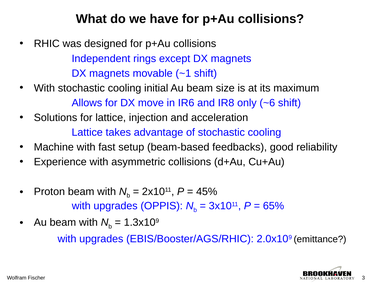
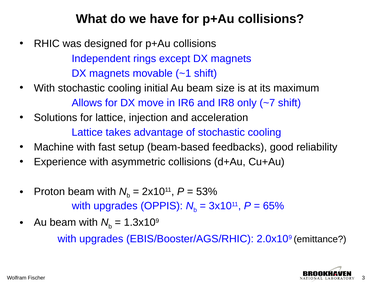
~6: ~6 -> ~7
45%: 45% -> 53%
